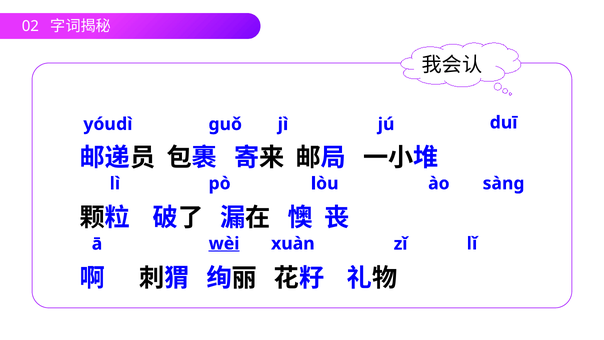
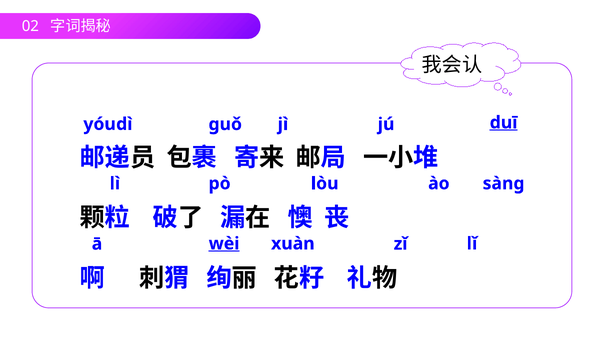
duī underline: none -> present
